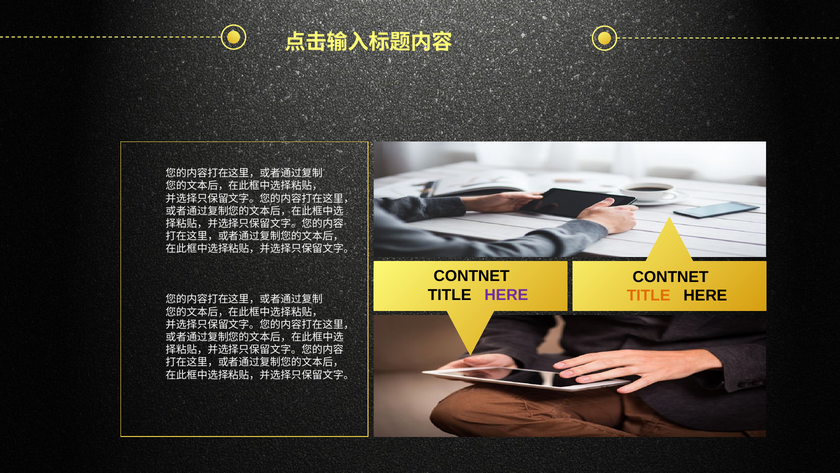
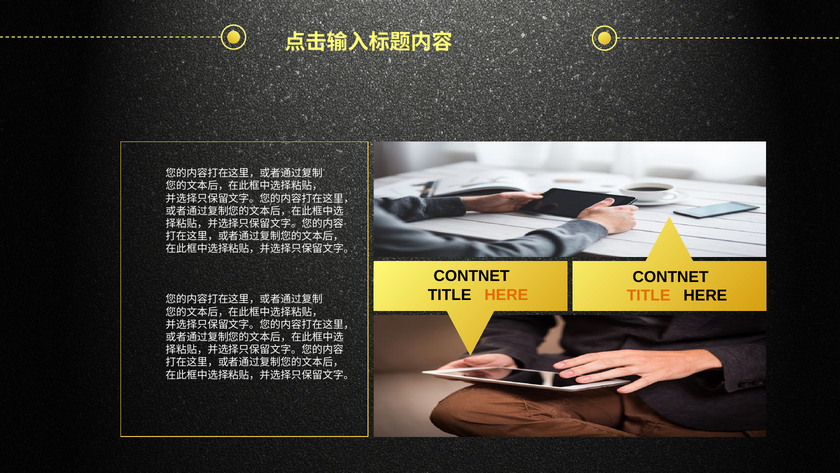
HERE at (506, 295) colour: purple -> orange
